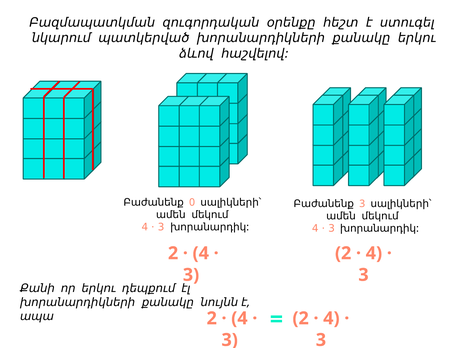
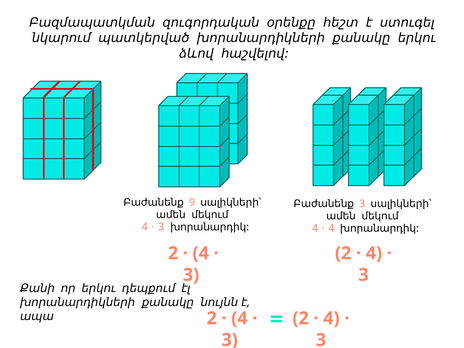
0: 0 -> 9
3 at (332, 228): 3 -> 4
